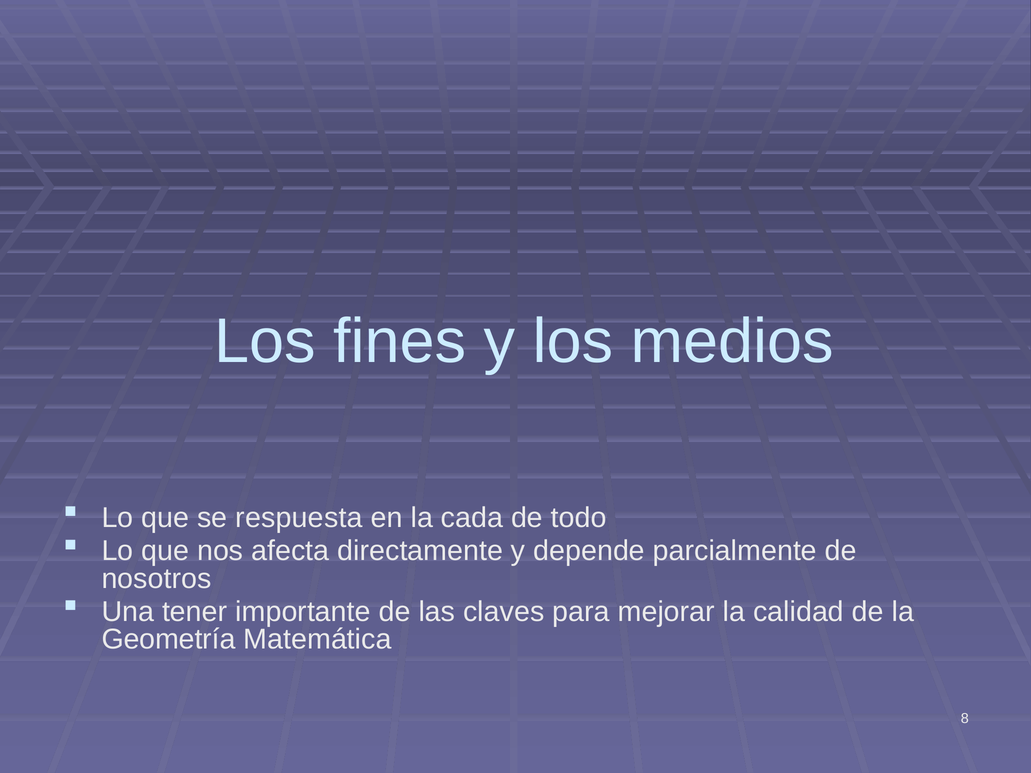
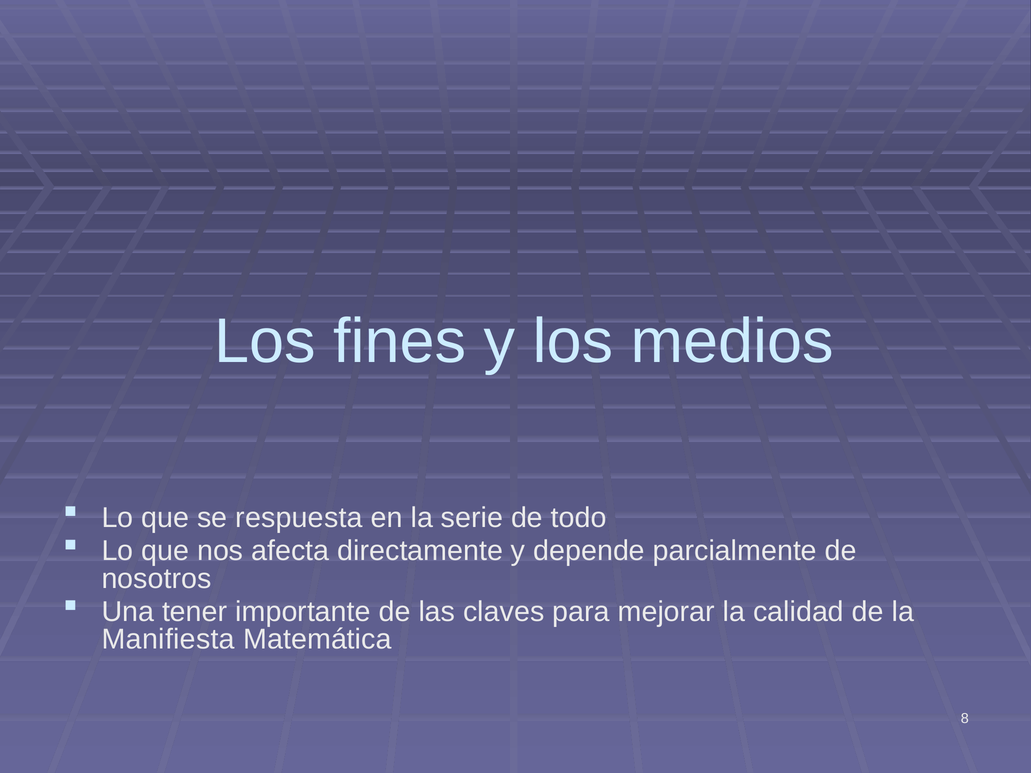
cada: cada -> serie
Geometría: Geometría -> Manifiesta
